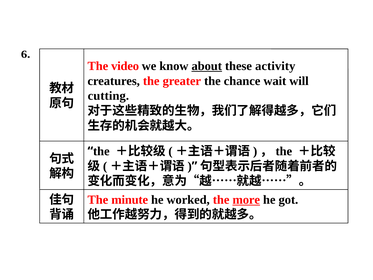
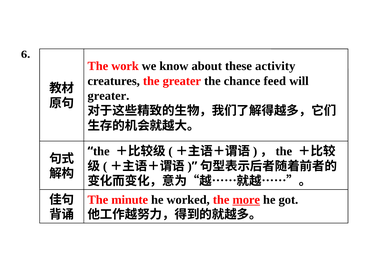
video: video -> work
about underline: present -> none
wait: wait -> feed
cutting at (108, 96): cutting -> greater
